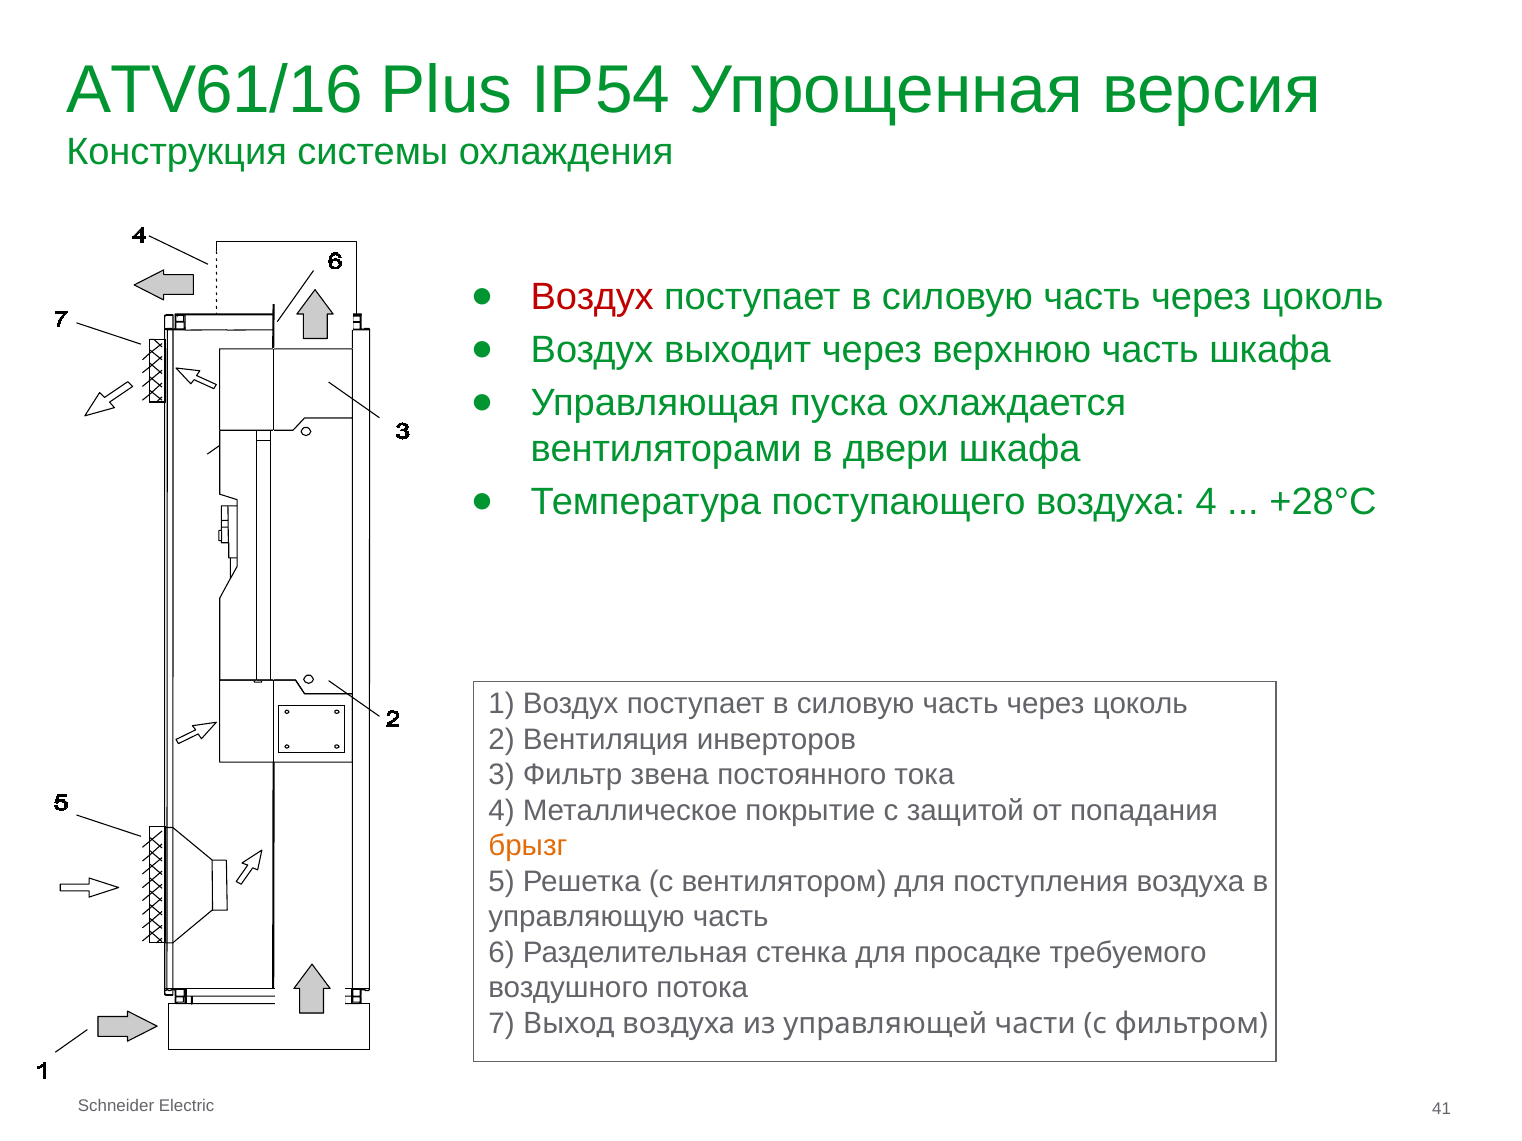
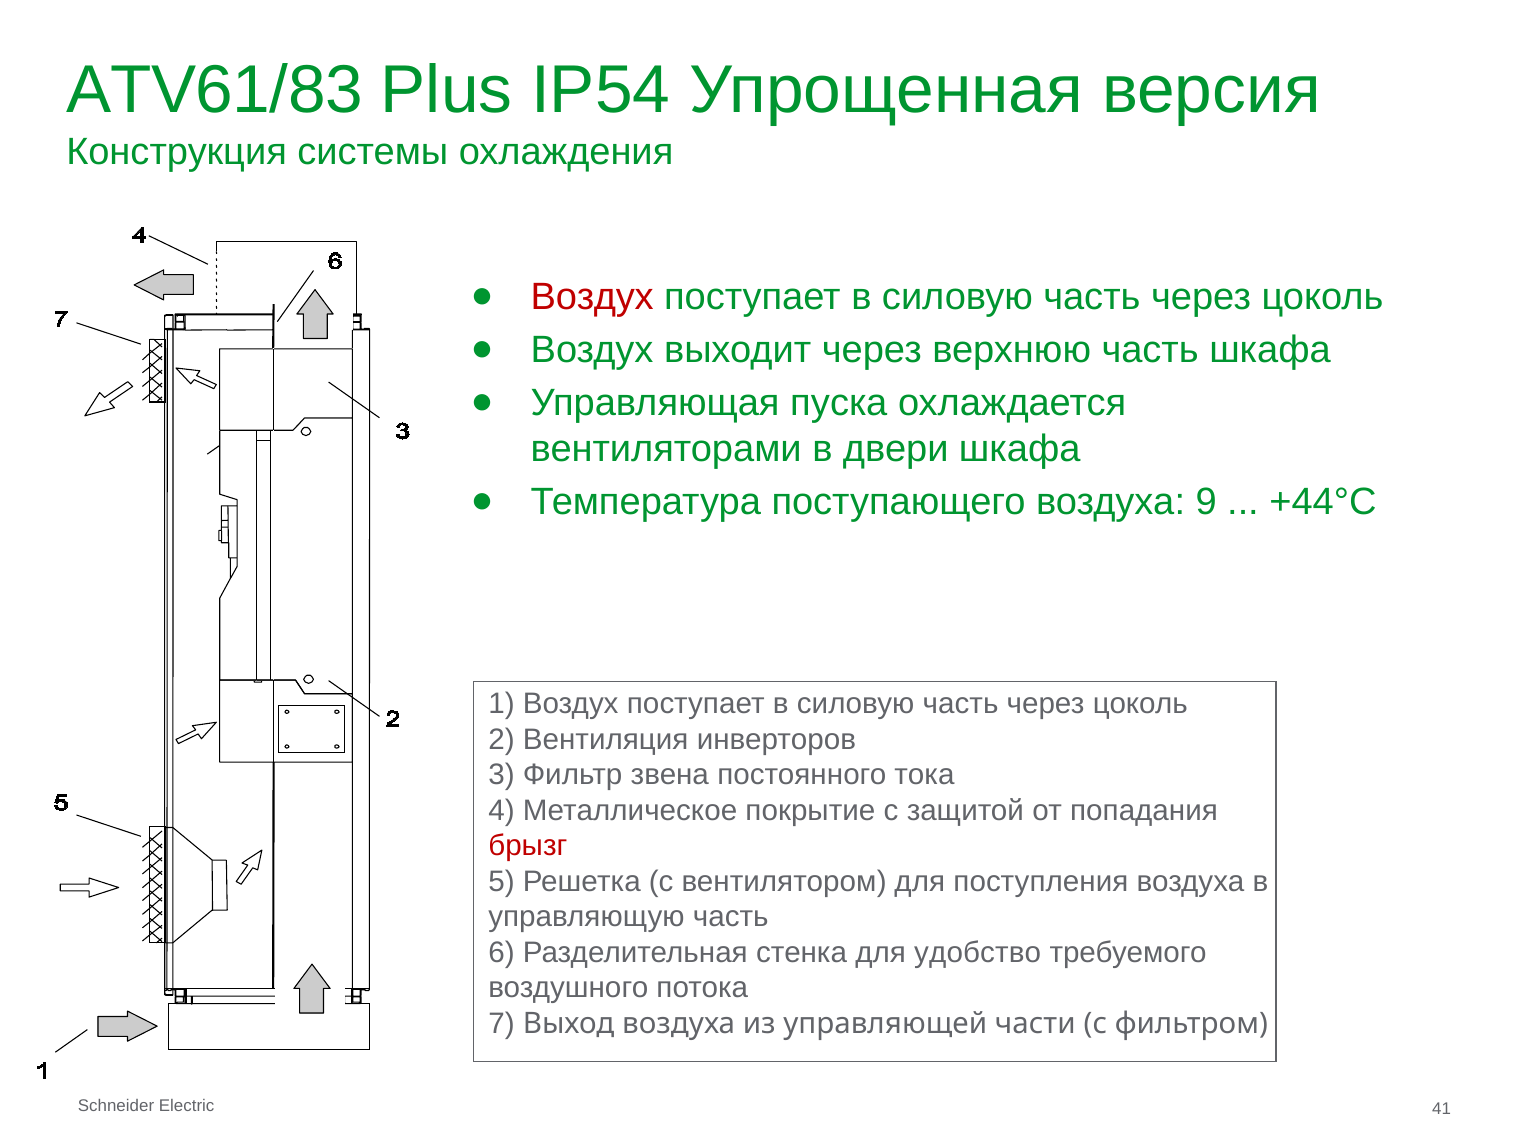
ATV61/16: ATV61/16 -> ATV61/83
воздуха 4: 4 -> 9
+28°C: +28°C -> +44°C
брызг colour: orange -> red
просадке: просадке -> удобство
